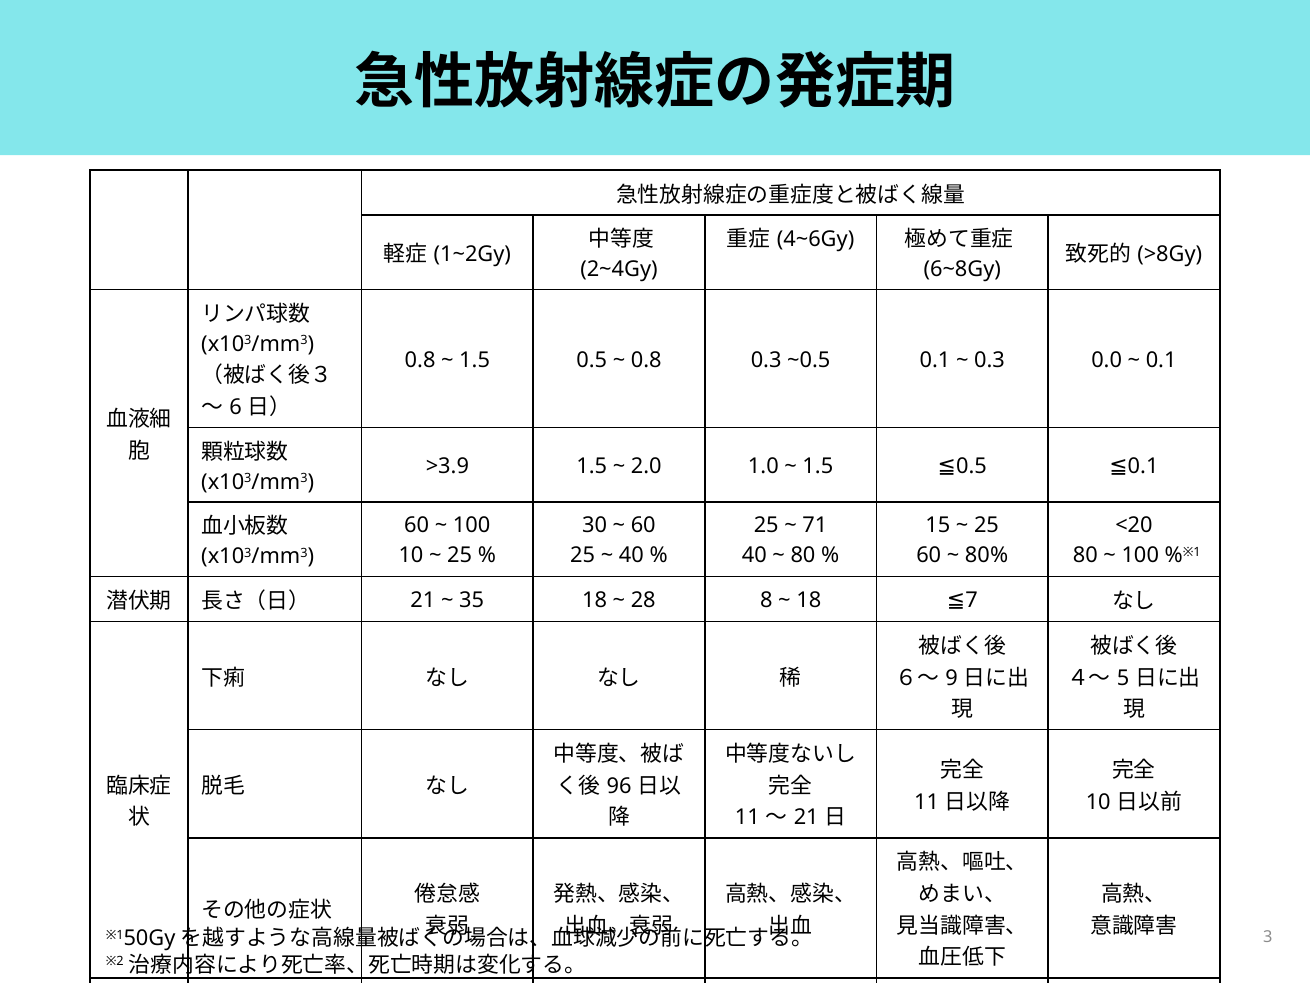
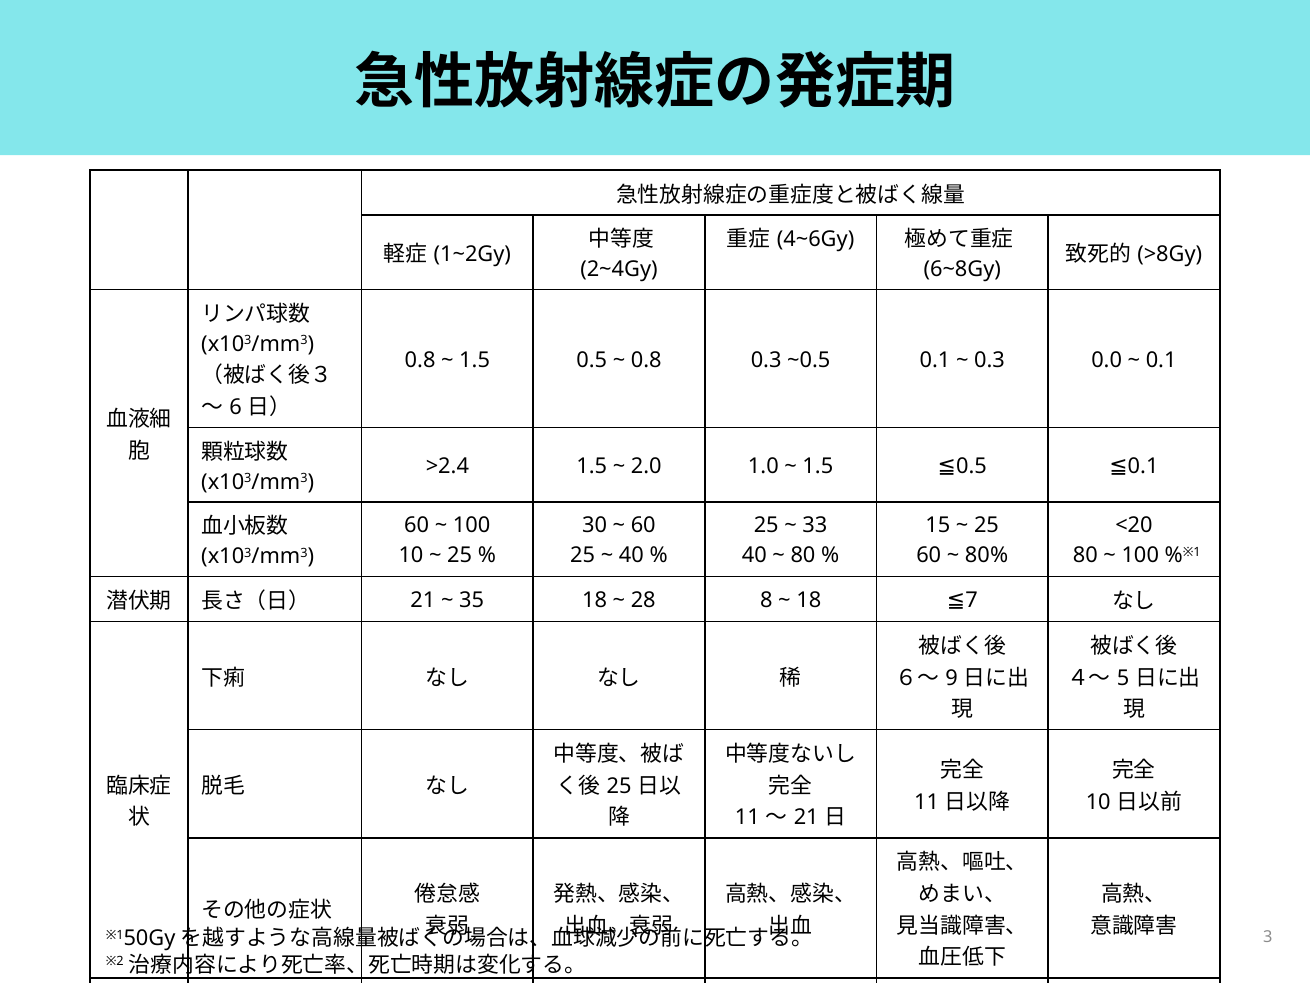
>3.9: >3.9 -> >2.4
71: 71 -> 33
96 at (619, 786): 96 -> 25
